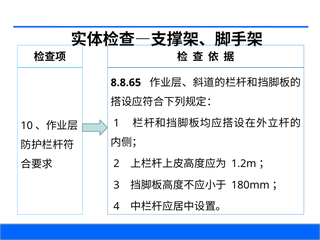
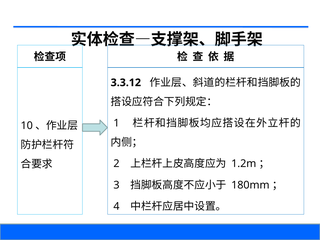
8.8.65: 8.8.65 -> 3.3.12
